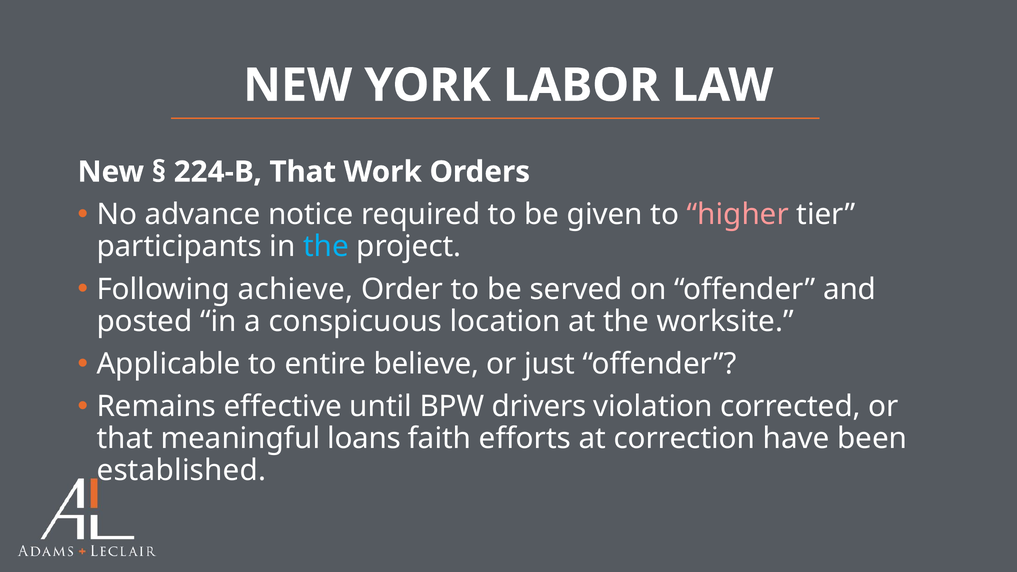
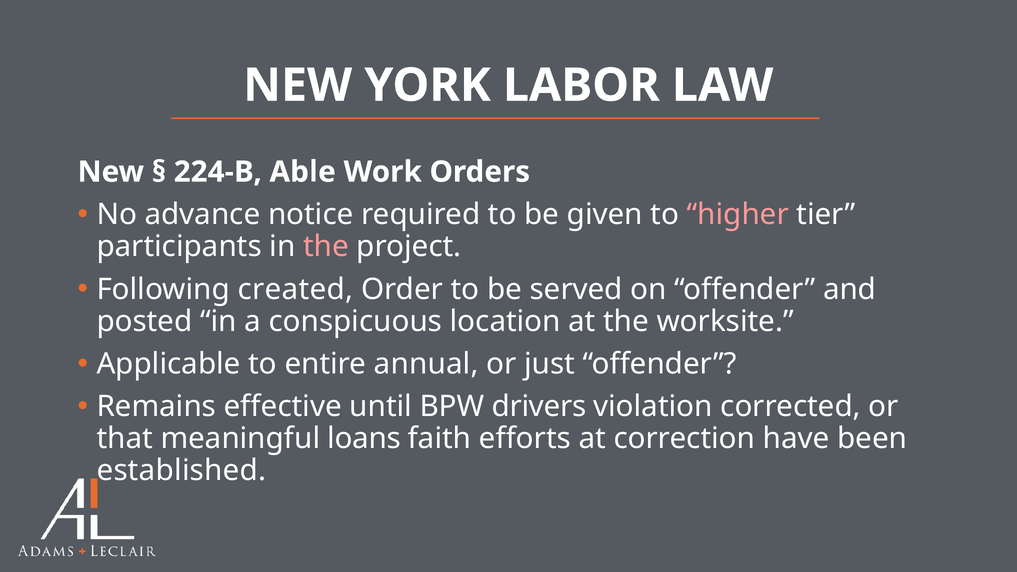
224-B That: That -> Able
the at (326, 247) colour: light blue -> pink
achieve: achieve -> created
believe: believe -> annual
